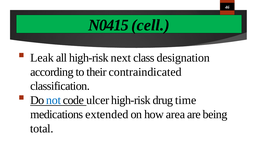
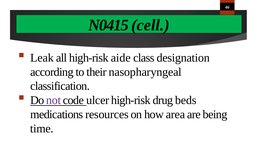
next: next -> aide
contraindicated: contraindicated -> nasopharyngeal
not colour: blue -> purple
time: time -> beds
extended: extended -> resources
total: total -> time
